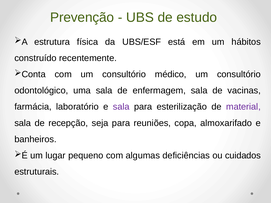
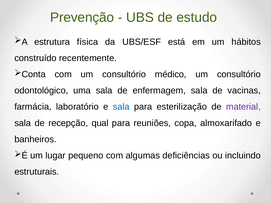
sala at (121, 107) colour: purple -> blue
seja: seja -> qual
cuidados: cuidados -> incluindo
